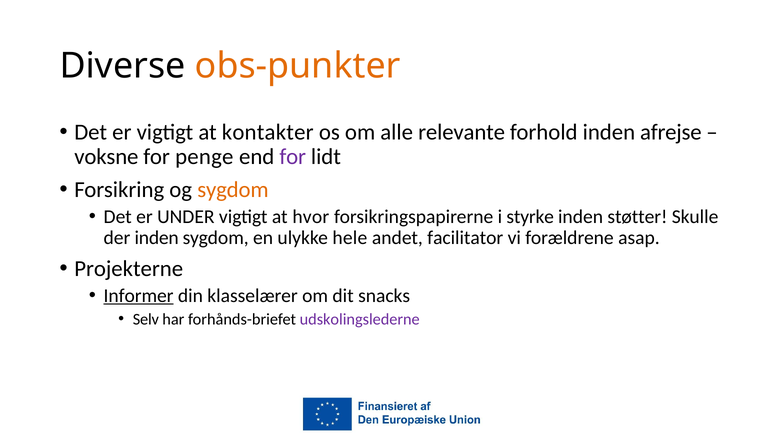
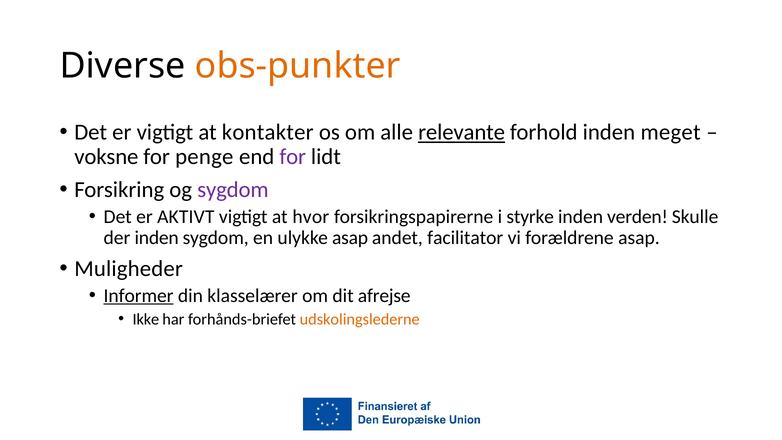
relevante underline: none -> present
afrejse: afrejse -> meget
sygdom at (233, 190) colour: orange -> purple
UNDER: UNDER -> AKTIVT
støtter: støtter -> verden
ulykke hele: hele -> asap
Projekterne: Projekterne -> Muligheder
snacks: snacks -> afrejse
Selv: Selv -> Ikke
udskolingslederne colour: purple -> orange
